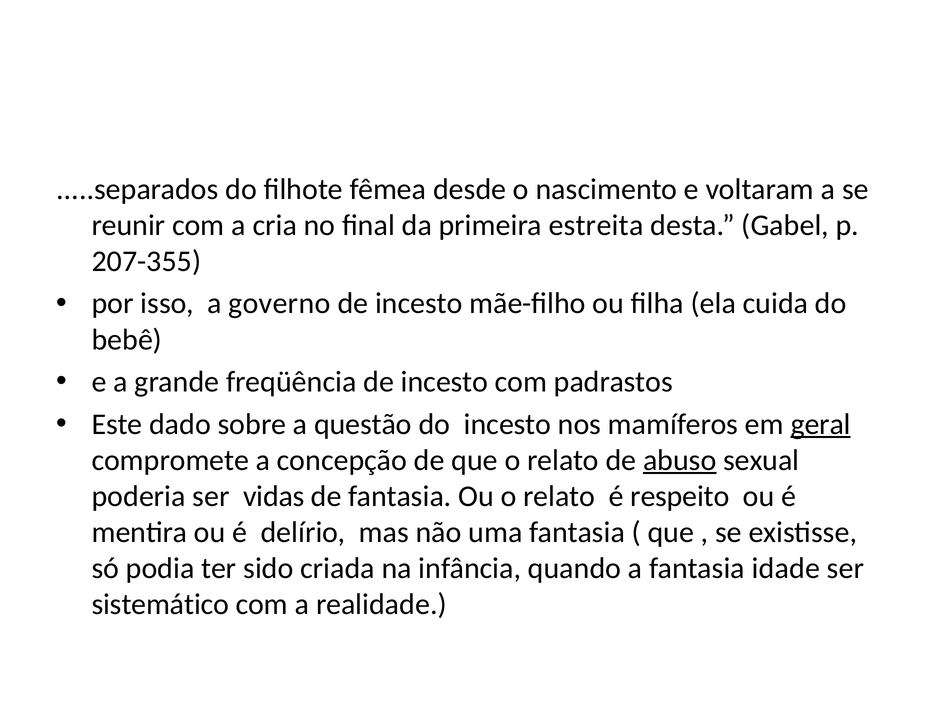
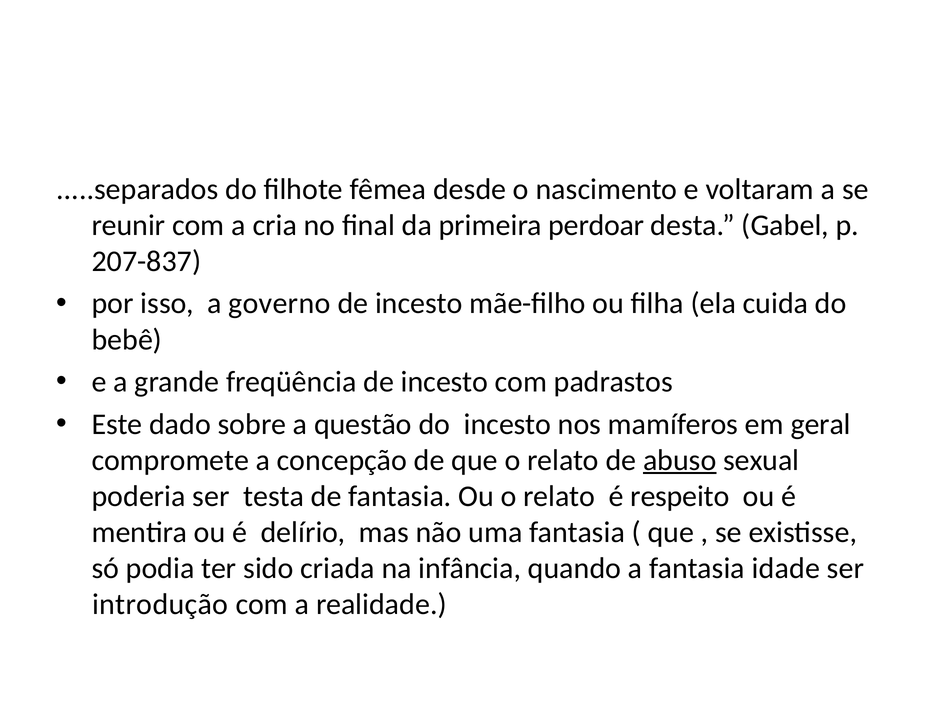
estreita: estreita -> perdoar
207-355: 207-355 -> 207-837
geral underline: present -> none
vidas: vidas -> testa
sistemático: sistemático -> introdução
